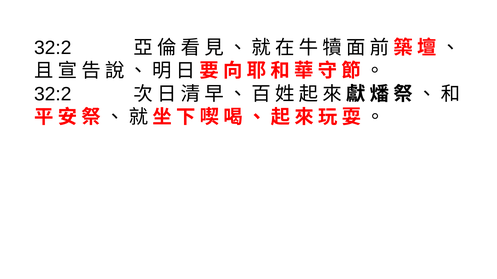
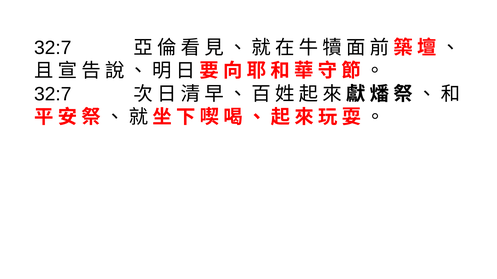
32:2 at (53, 48): 32:2 -> 32:7
32:2 at (53, 94): 32:2 -> 32:7
